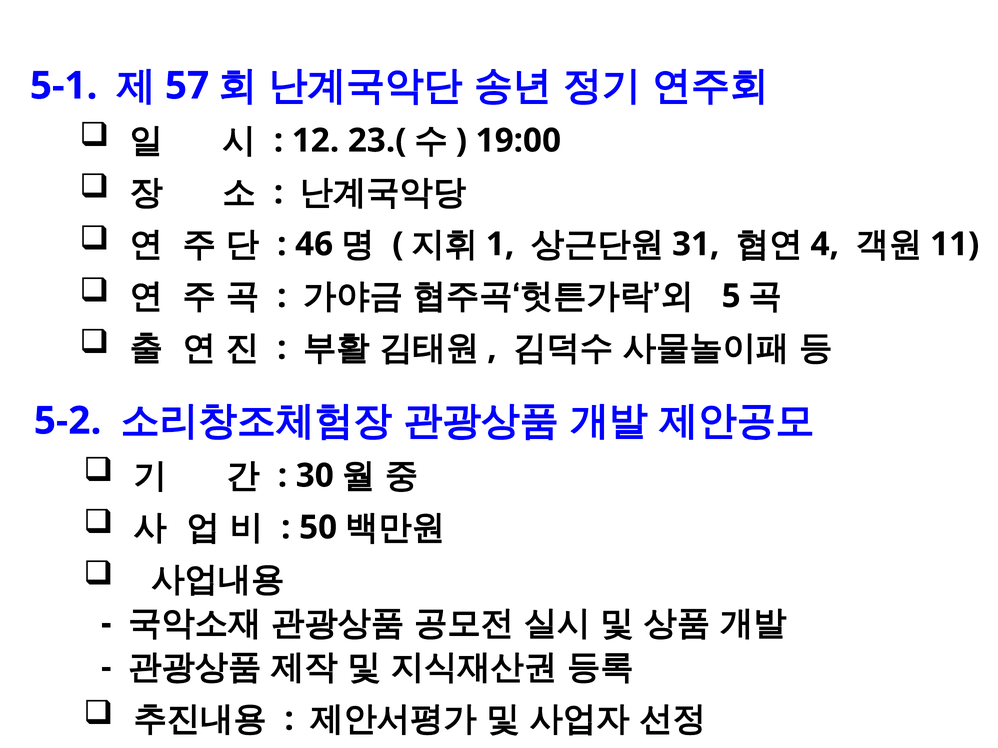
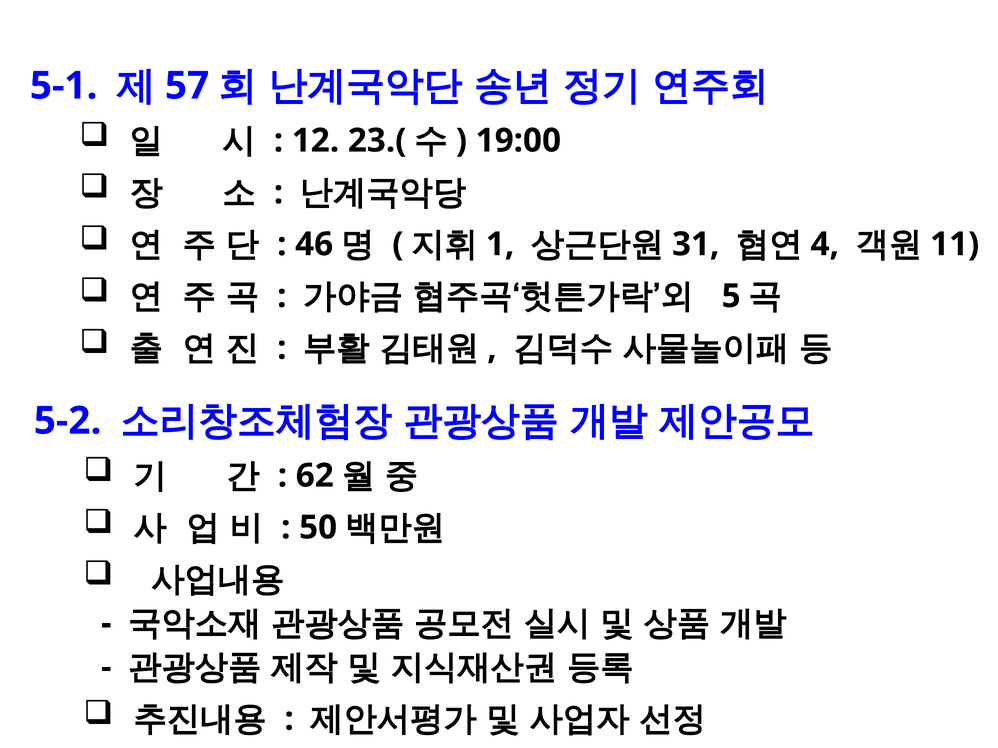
30: 30 -> 62
